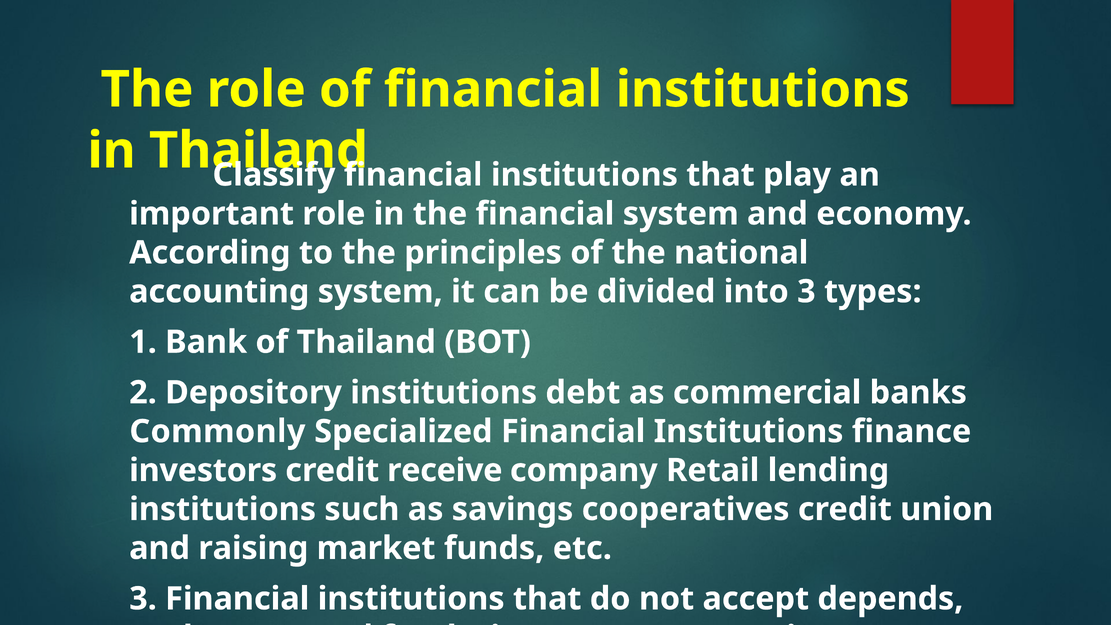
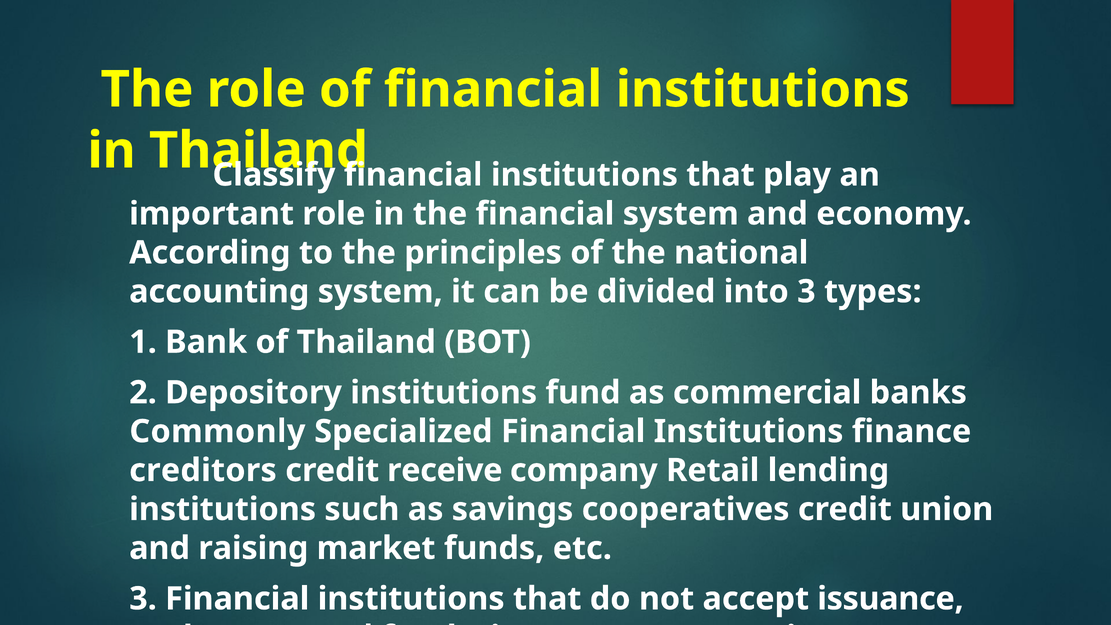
institutions debt: debt -> fund
investors: investors -> creditors
depends: depends -> issuance
